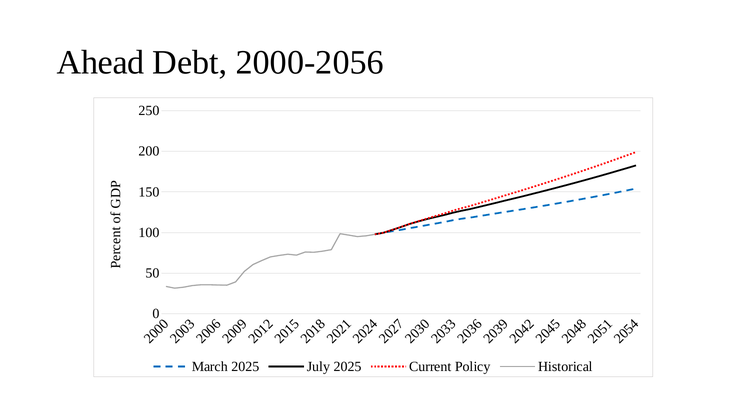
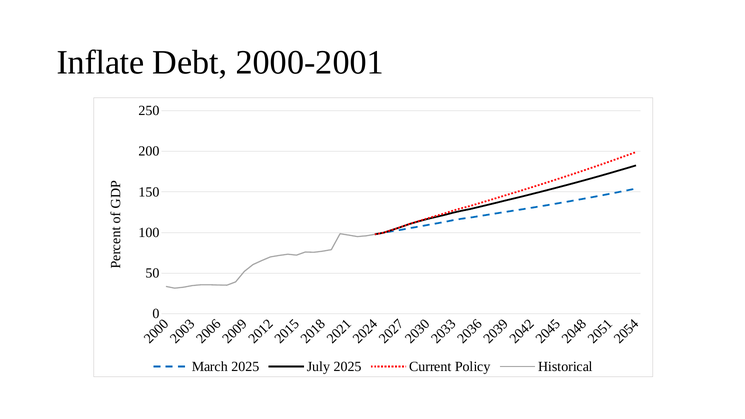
Ahead: Ahead -> Inflate
2000-2056: 2000-2056 -> 2000-2001
